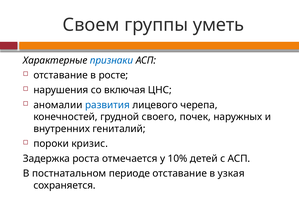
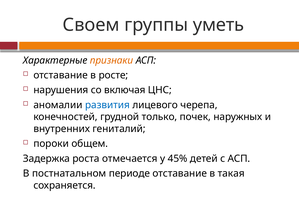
признаки colour: blue -> orange
своего: своего -> только
кризис: кризис -> общем
10%: 10% -> 45%
узкая: узкая -> такая
